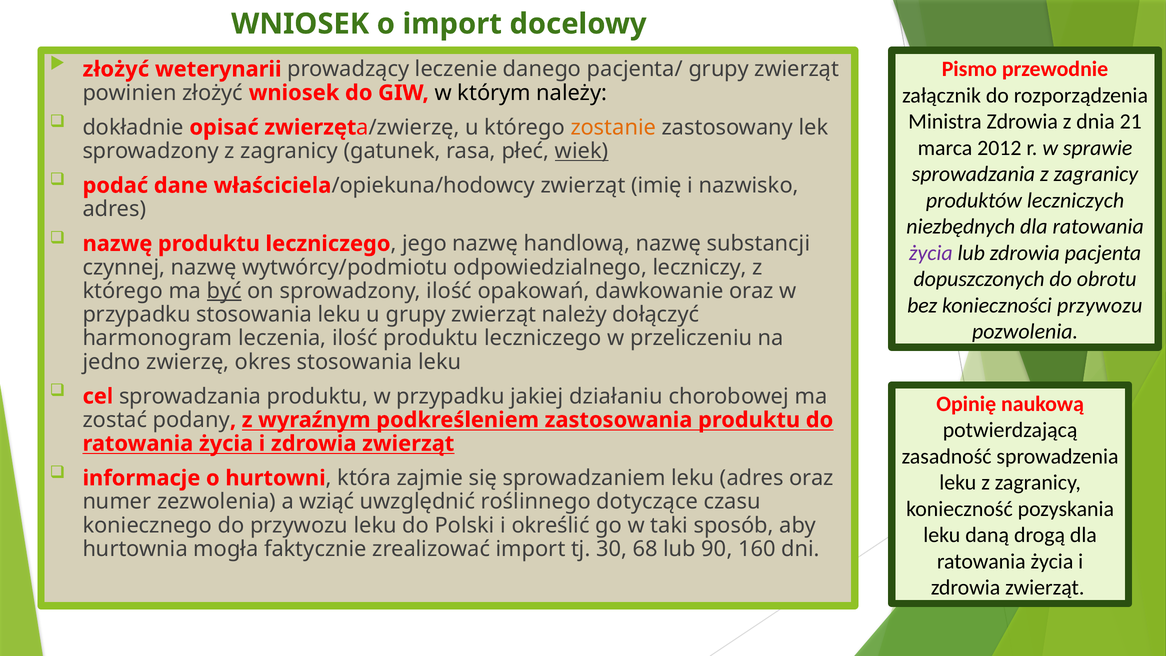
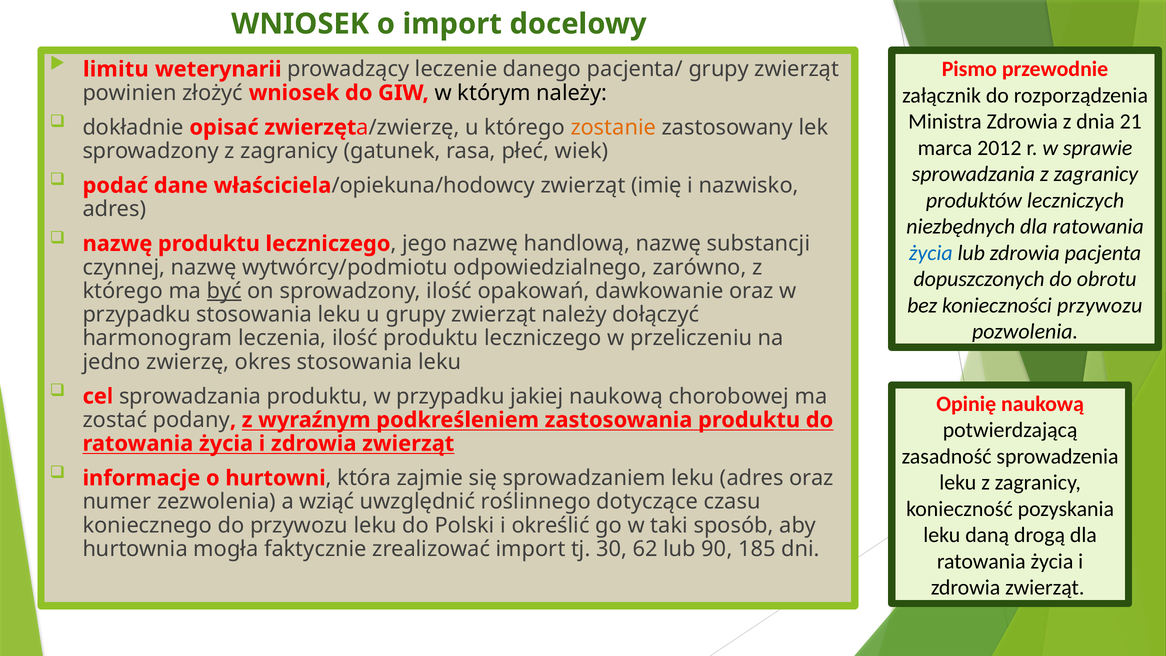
złożyć at (116, 69): złożyć -> limitu
wiek underline: present -> none
życia at (931, 253) colour: purple -> blue
leczniczy: leczniczy -> zarówno
jakiej działaniu: działaniu -> naukową
68: 68 -> 62
160: 160 -> 185
